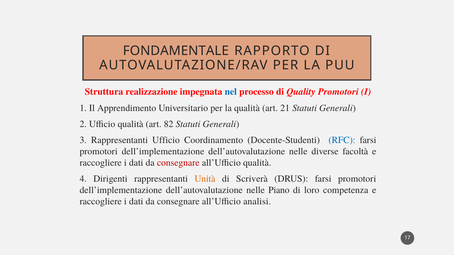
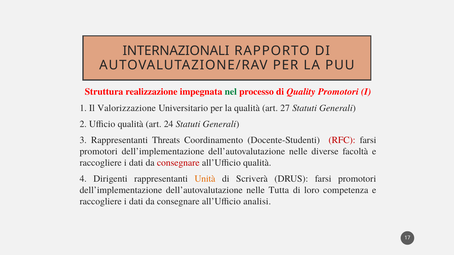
FONDAMENTALE: FONDAMENTALE -> INTERNAZIONALI
nel colour: blue -> green
Apprendimento: Apprendimento -> Valorizzazione
21: 21 -> 27
82: 82 -> 24
Rappresentanti Ufficio: Ufficio -> Threats
RFC colour: blue -> red
Piano: Piano -> Tutta
